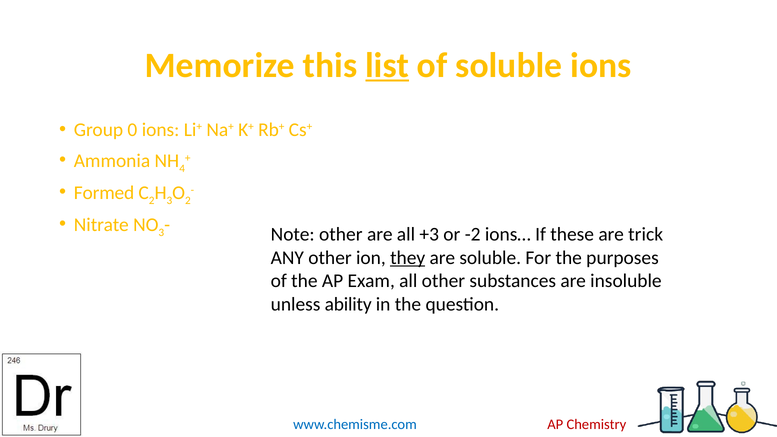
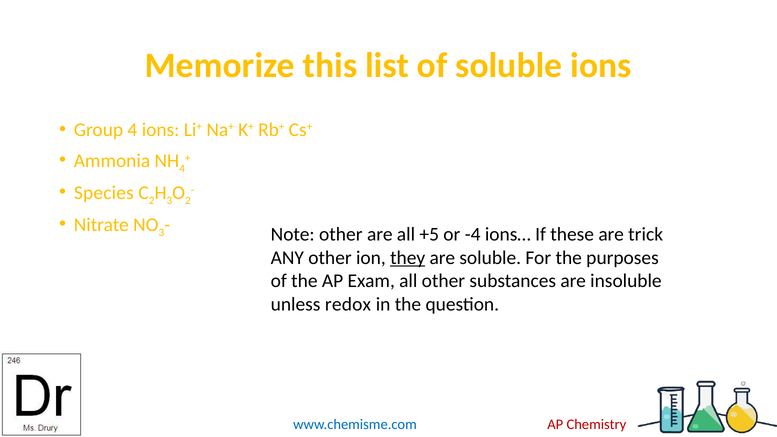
list underline: present -> none
Group 0: 0 -> 4
Formed: Formed -> Species
+3: +3 -> +5
-2: -2 -> -4
ability: ability -> redox
